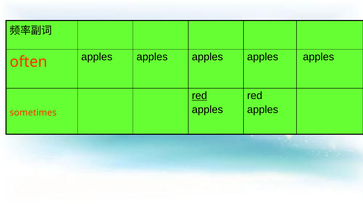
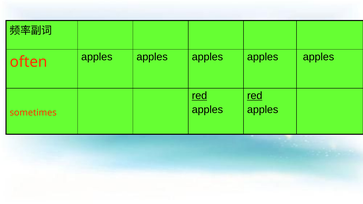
red at (255, 96) underline: none -> present
